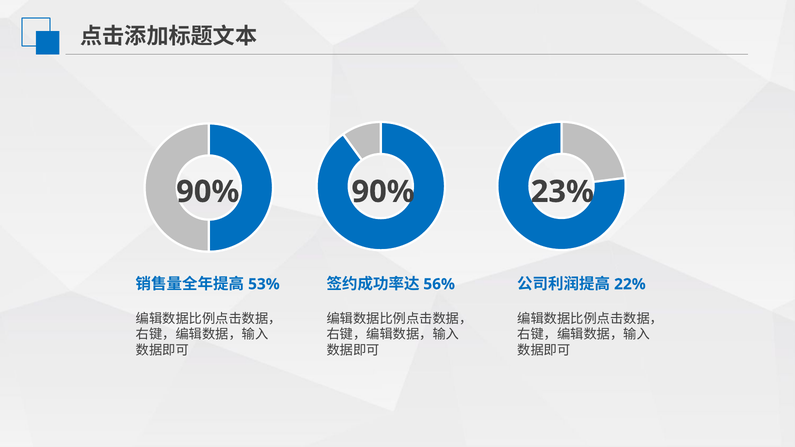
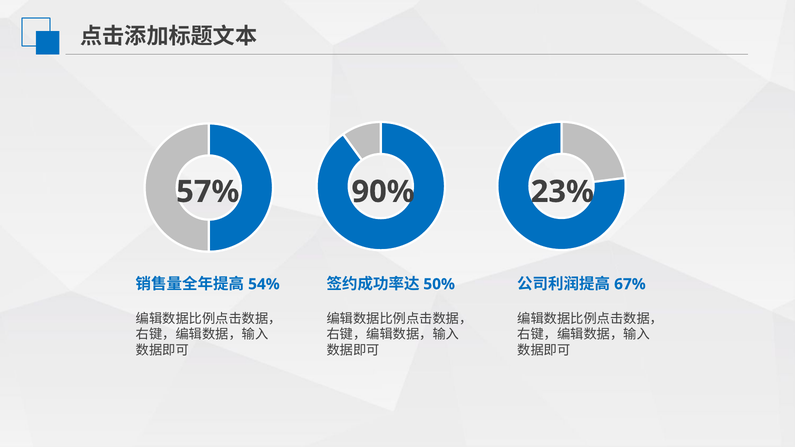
90% at (208, 192): 90% -> 57%
53%: 53% -> 54%
56%: 56% -> 50%
22%: 22% -> 67%
